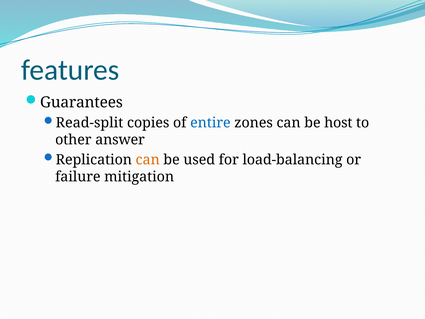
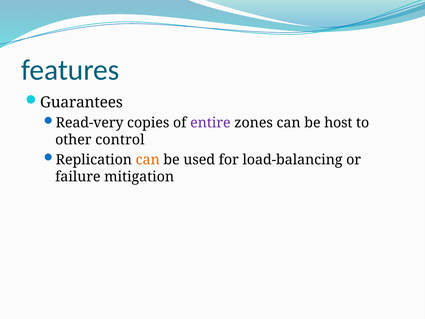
Read-split: Read-split -> Read-very
entire colour: blue -> purple
answer: answer -> control
